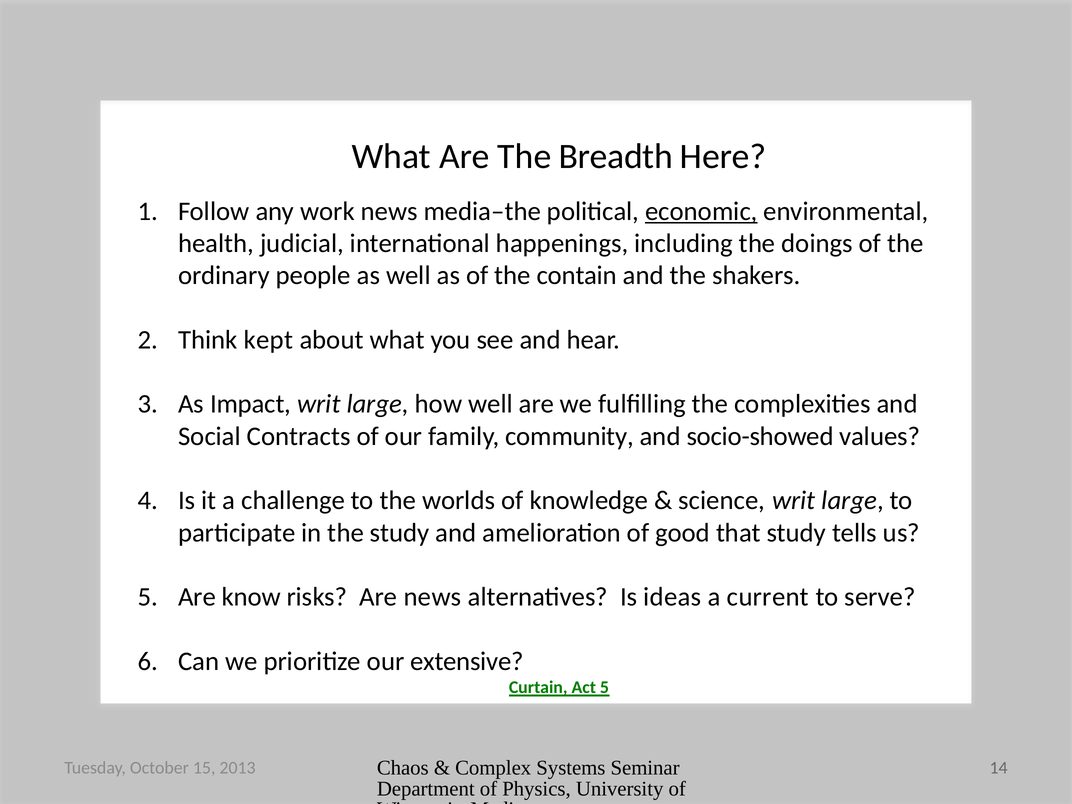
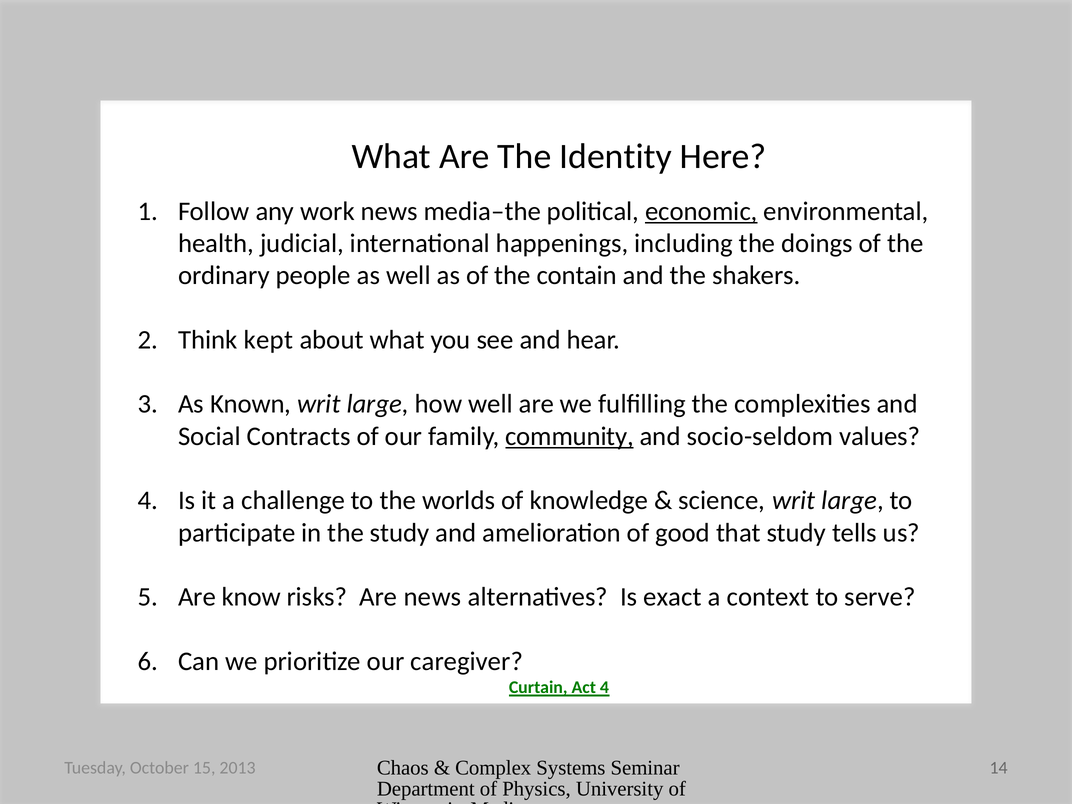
Breadth: Breadth -> Identity
Impact: Impact -> Known
community underline: none -> present
socio-showed: socio-showed -> socio-seldom
ideas: ideas -> exact
current: current -> context
extensive: extensive -> caregiver
Act 5: 5 -> 4
